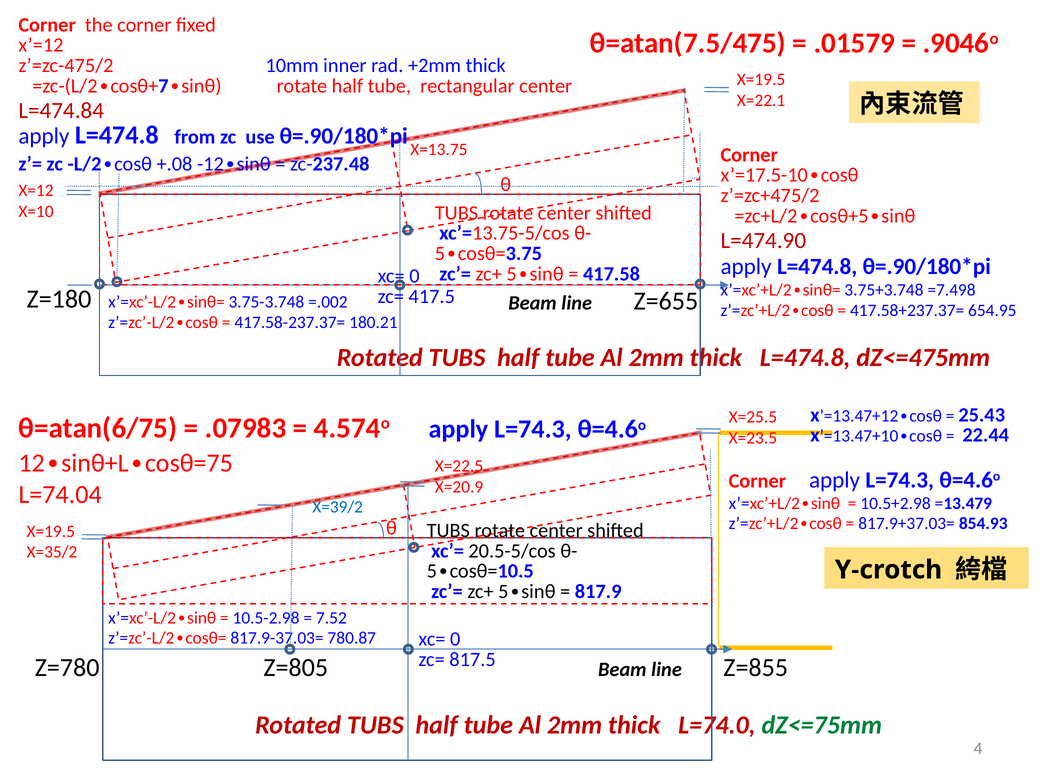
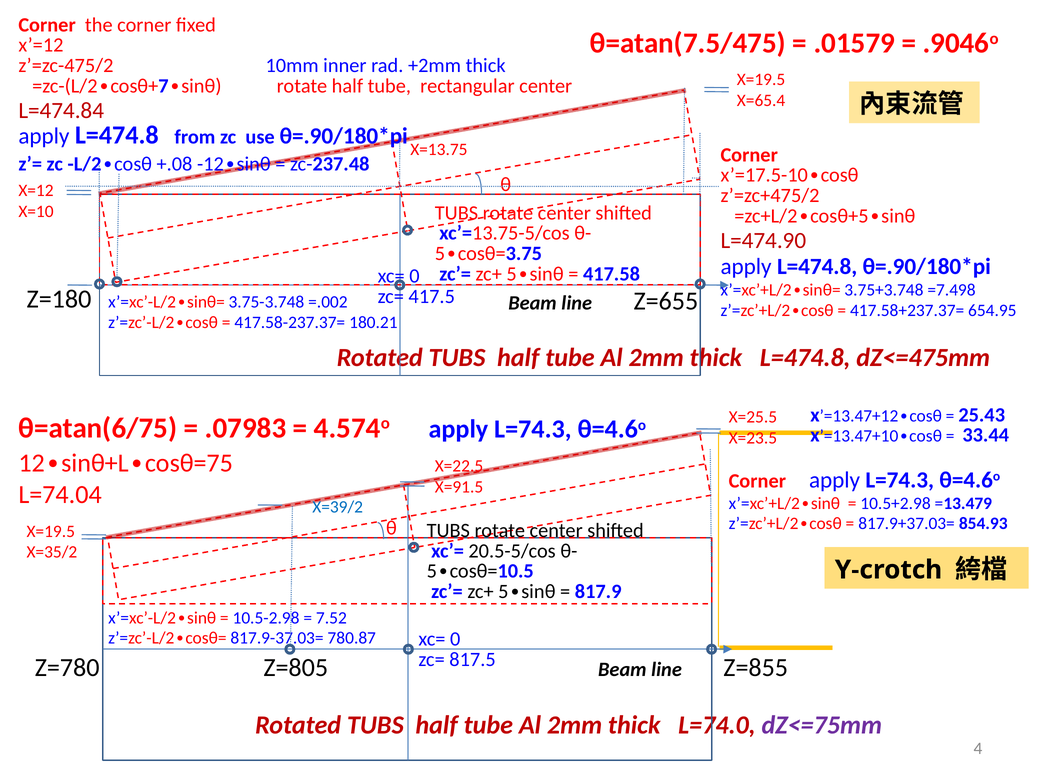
X=22.1: X=22.1 -> X=65.4
22.44: 22.44 -> 33.44
X=20.9: X=20.9 -> X=91.5
dZ<=75mm colour: green -> purple
